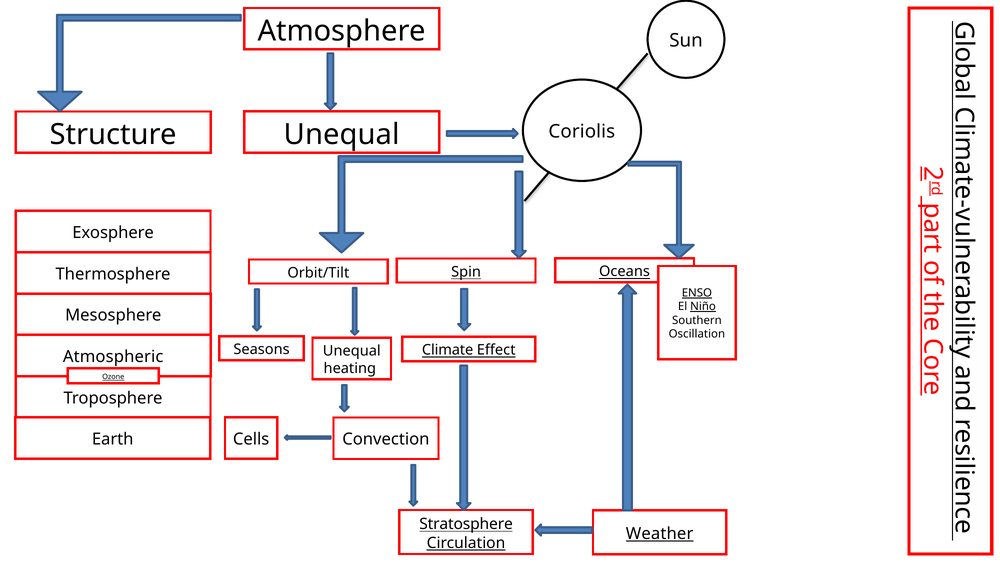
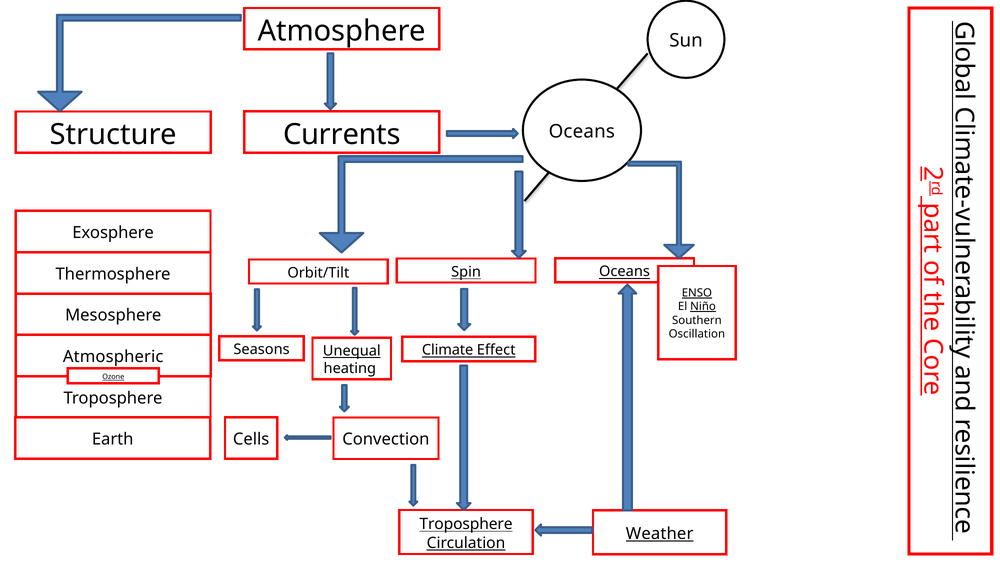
Coriolis at (582, 131): Coriolis -> Oceans
Unequal at (342, 134): Unequal -> Currents
Unequal at (352, 351) underline: none -> present
Stratosphere at (466, 524): Stratosphere -> Troposphere
